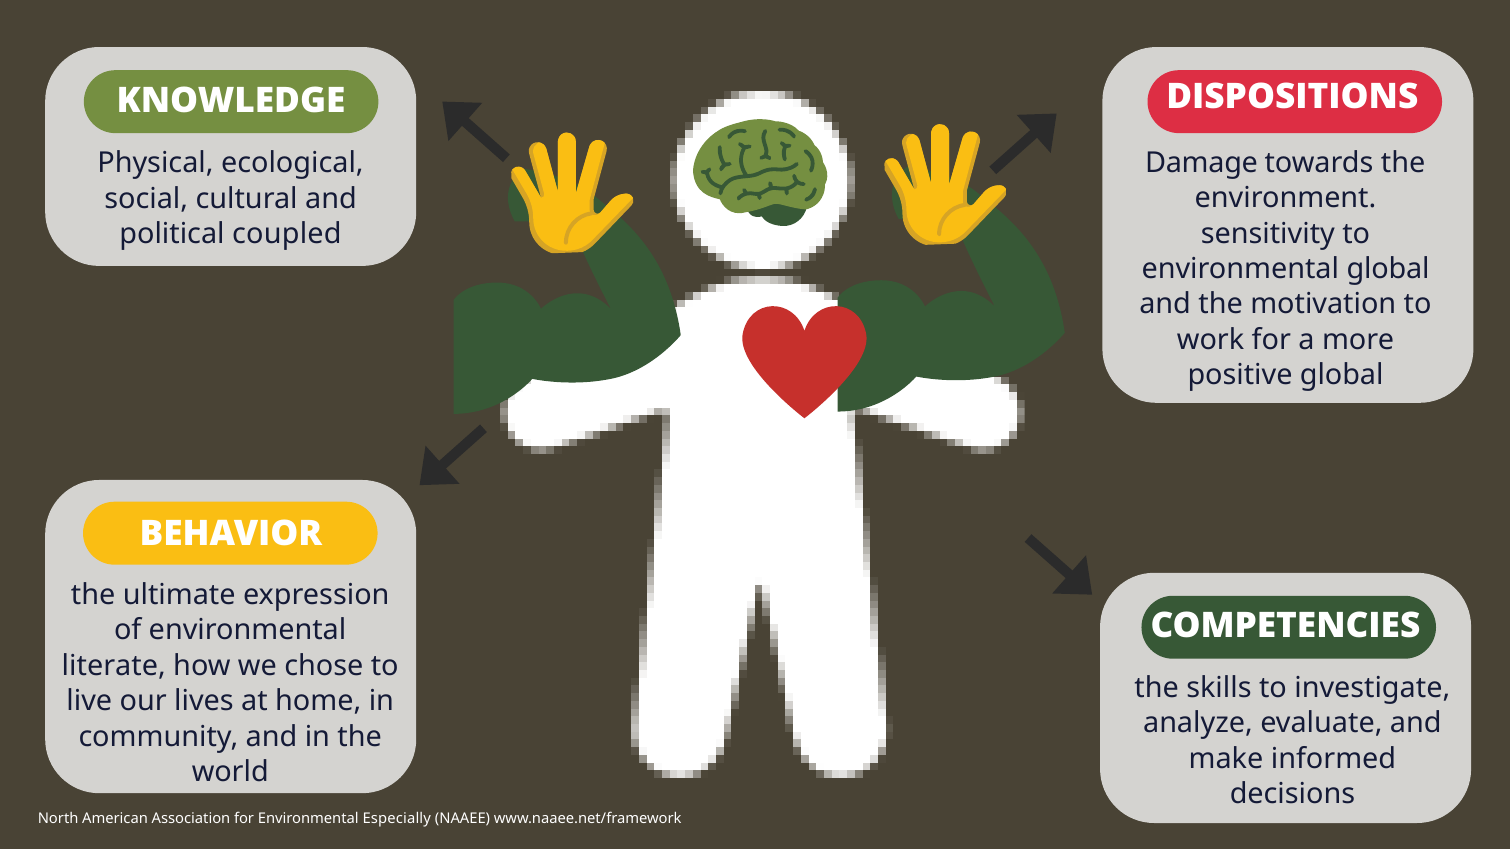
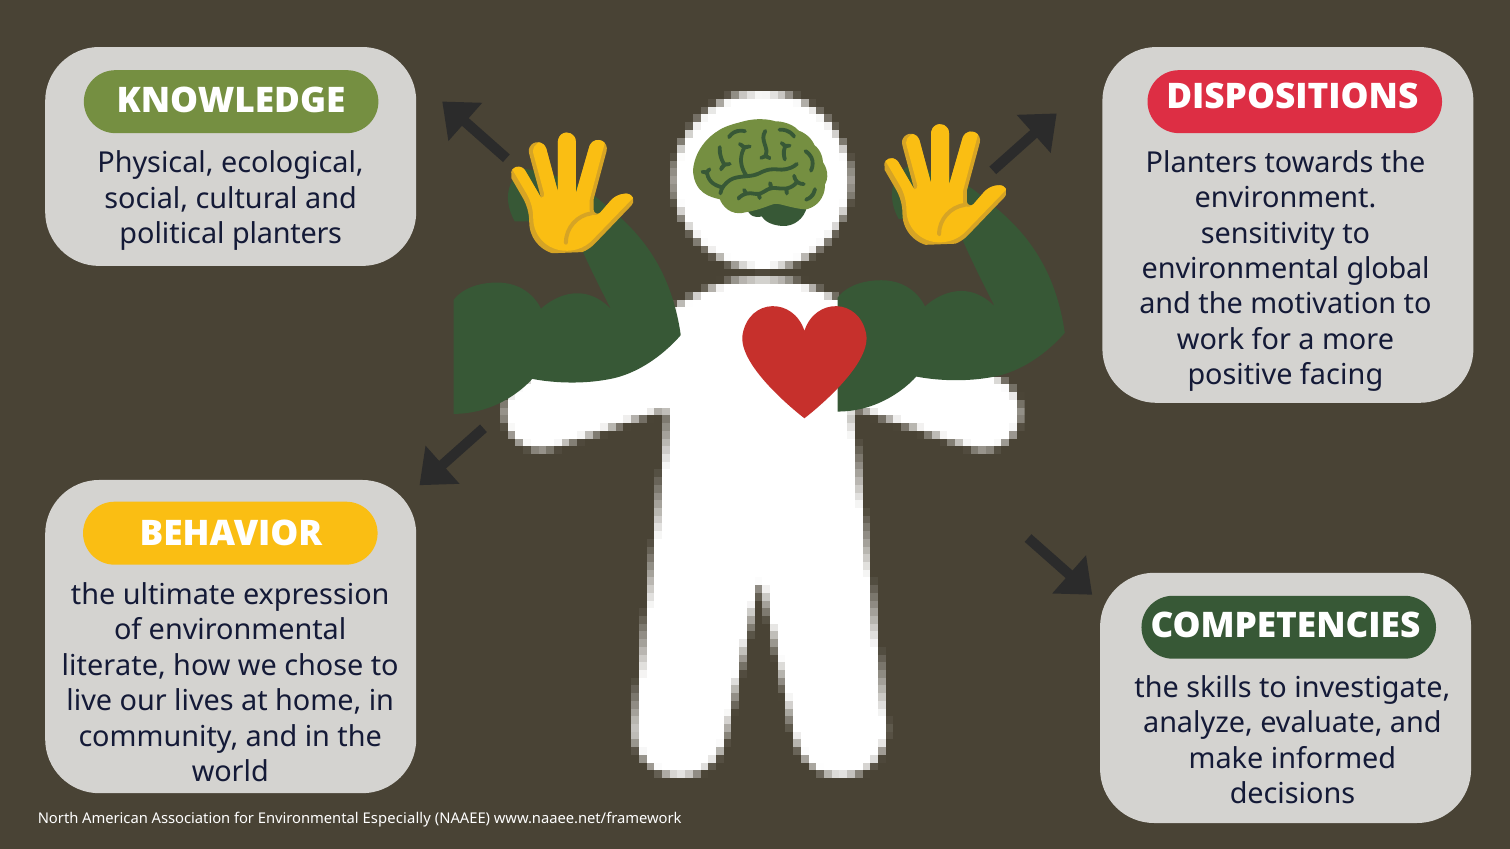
Damage at (1202, 163): Damage -> Planters
political coupled: coupled -> planters
positive global: global -> facing
